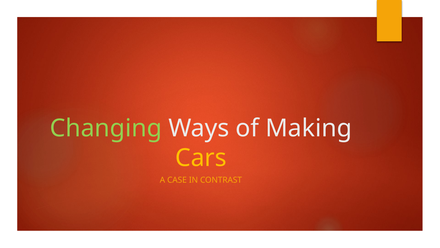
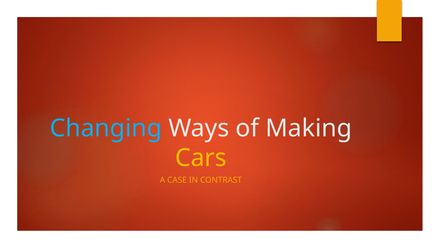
Changing colour: light green -> light blue
